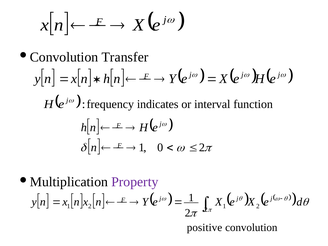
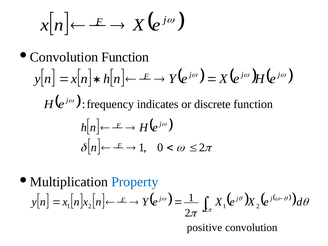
Convolution Transfer: Transfer -> Function
interval: interval -> discrete
Property colour: purple -> blue
